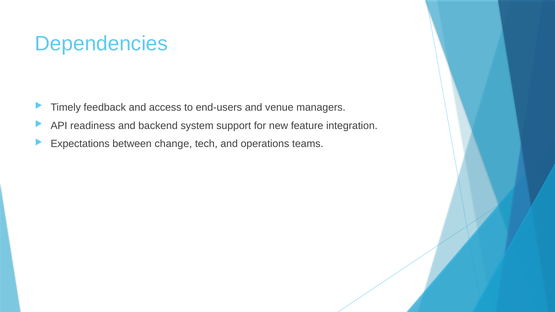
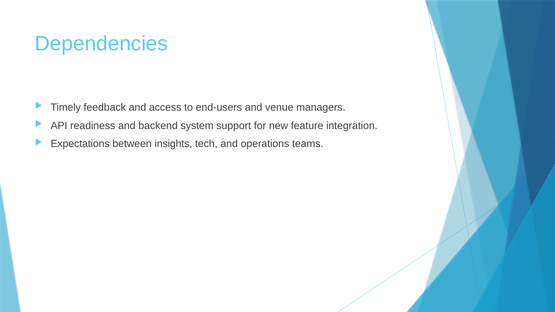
change: change -> insights
